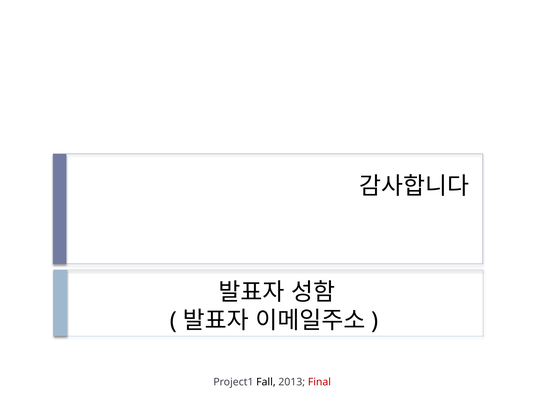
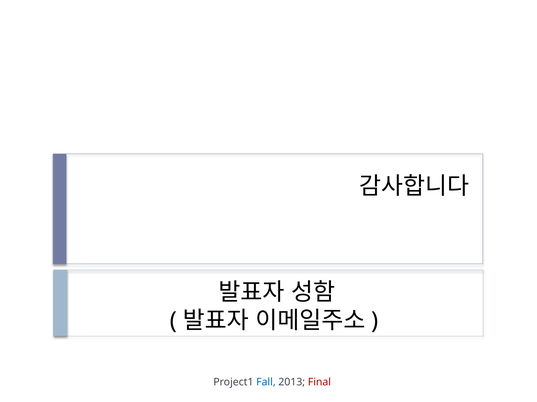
Fall colour: black -> blue
